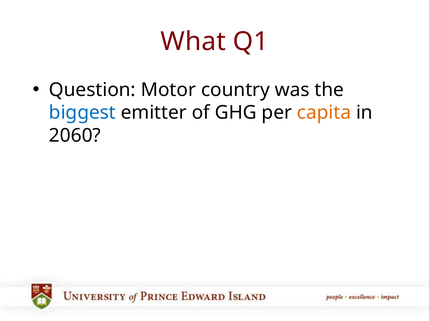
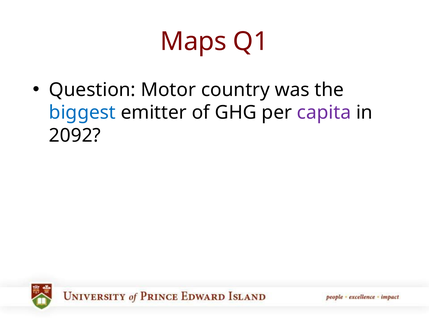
What: What -> Maps
capita colour: orange -> purple
2060: 2060 -> 2092
